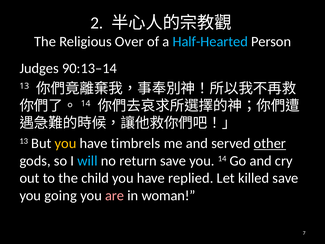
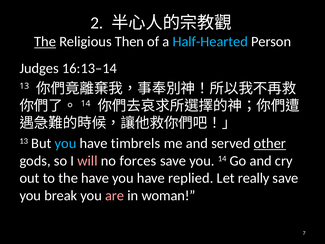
The at (45, 42) underline: none -> present
Over: Over -> Then
90:13–14: 90:13–14 -> 16:13–14
you at (66, 143) colour: yellow -> light blue
will colour: light blue -> pink
return: return -> forces
the child: child -> have
killed: killed -> really
going: going -> break
